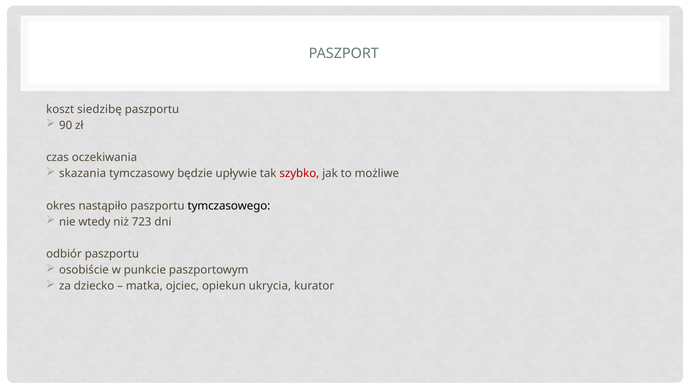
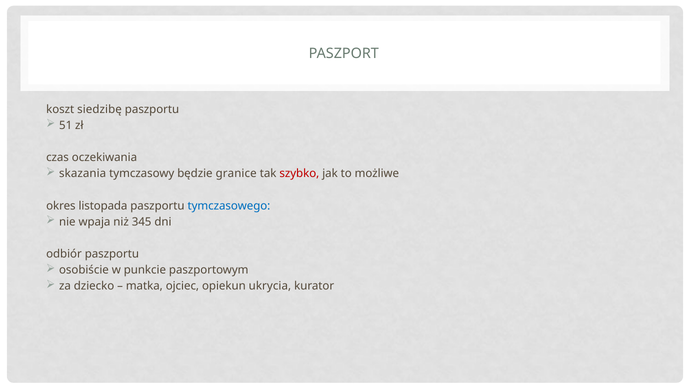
90: 90 -> 51
upływie: upływie -> granice
nastąpiło: nastąpiło -> listopada
tymczasowego colour: black -> blue
wtedy: wtedy -> wpaja
723: 723 -> 345
